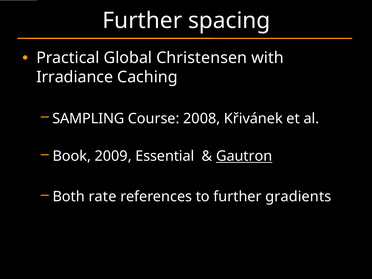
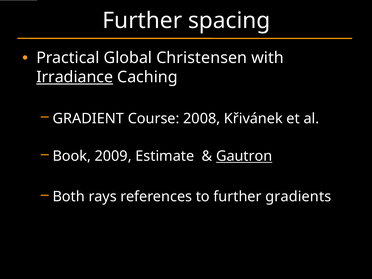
Irradiance underline: none -> present
SAMPLING: SAMPLING -> GRADIENT
Essential: Essential -> Estimate
rate: rate -> rays
